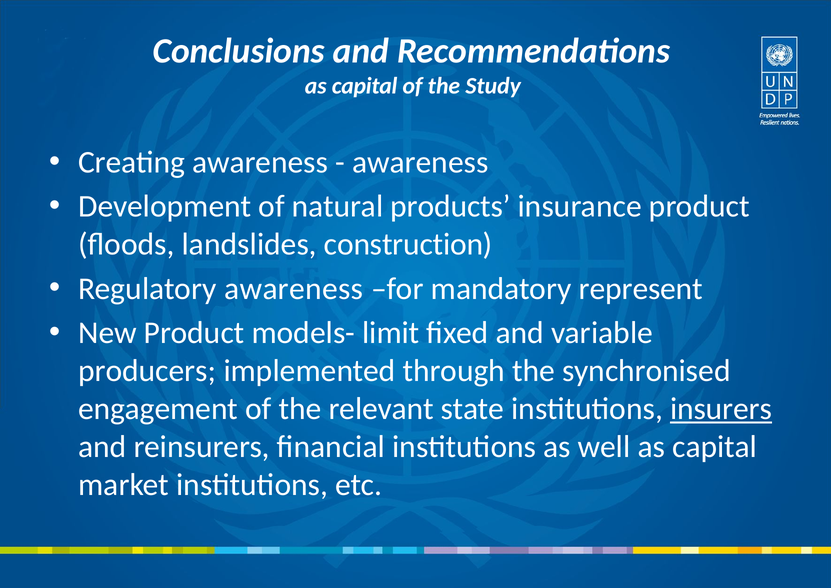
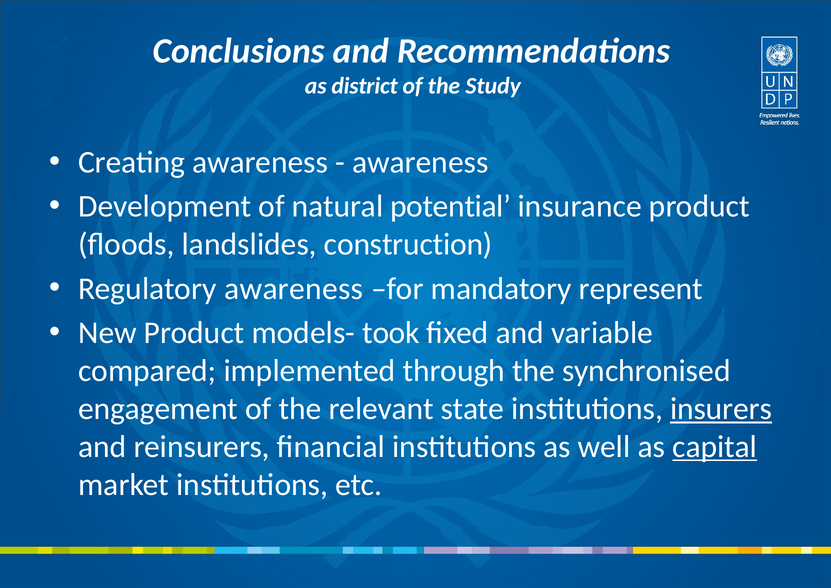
capital at (365, 86): capital -> district
products: products -> potential
limit: limit -> took
producers: producers -> compared
capital at (715, 447) underline: none -> present
